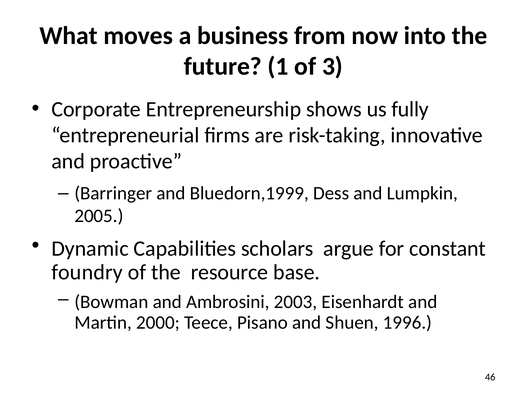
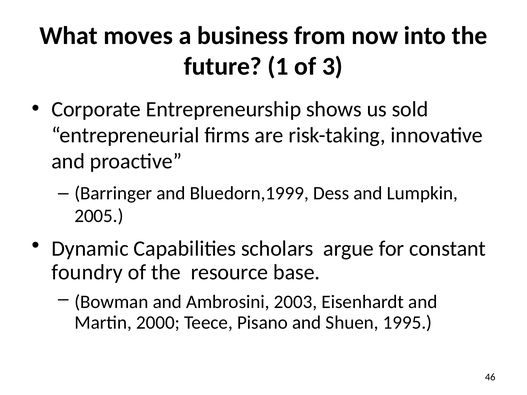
fully: fully -> sold
1996: 1996 -> 1995
